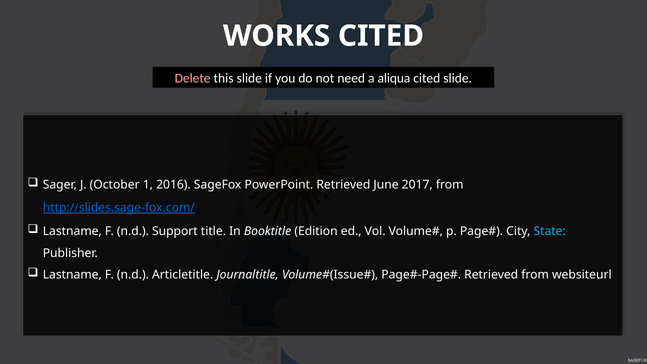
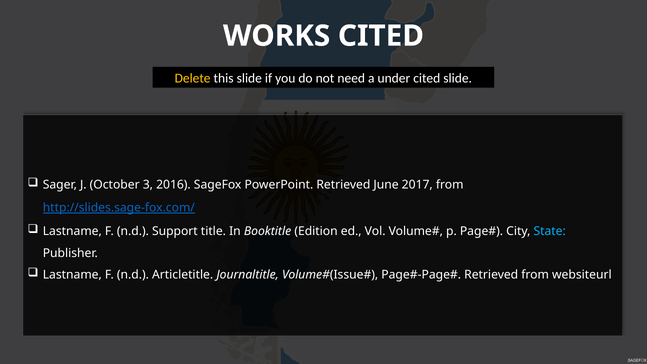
Delete colour: pink -> yellow
aliqua: aliqua -> under
1: 1 -> 3
